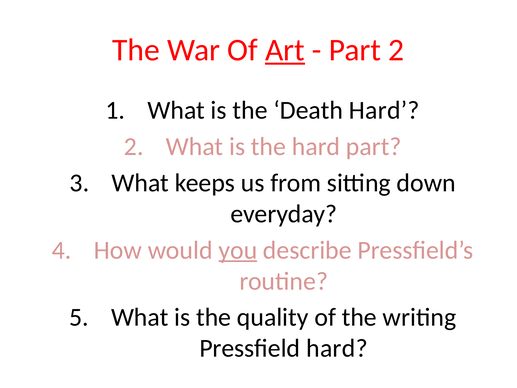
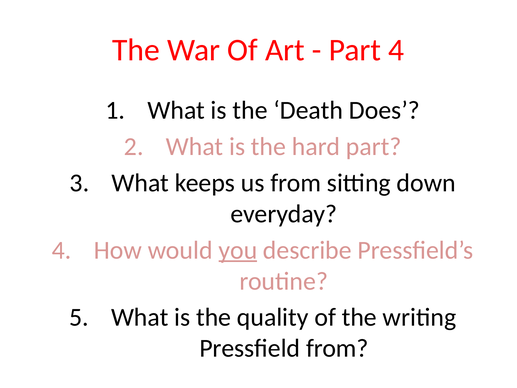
Art underline: present -> none
Part 2: 2 -> 4
Death Hard: Hard -> Does
Pressfield hard: hard -> from
